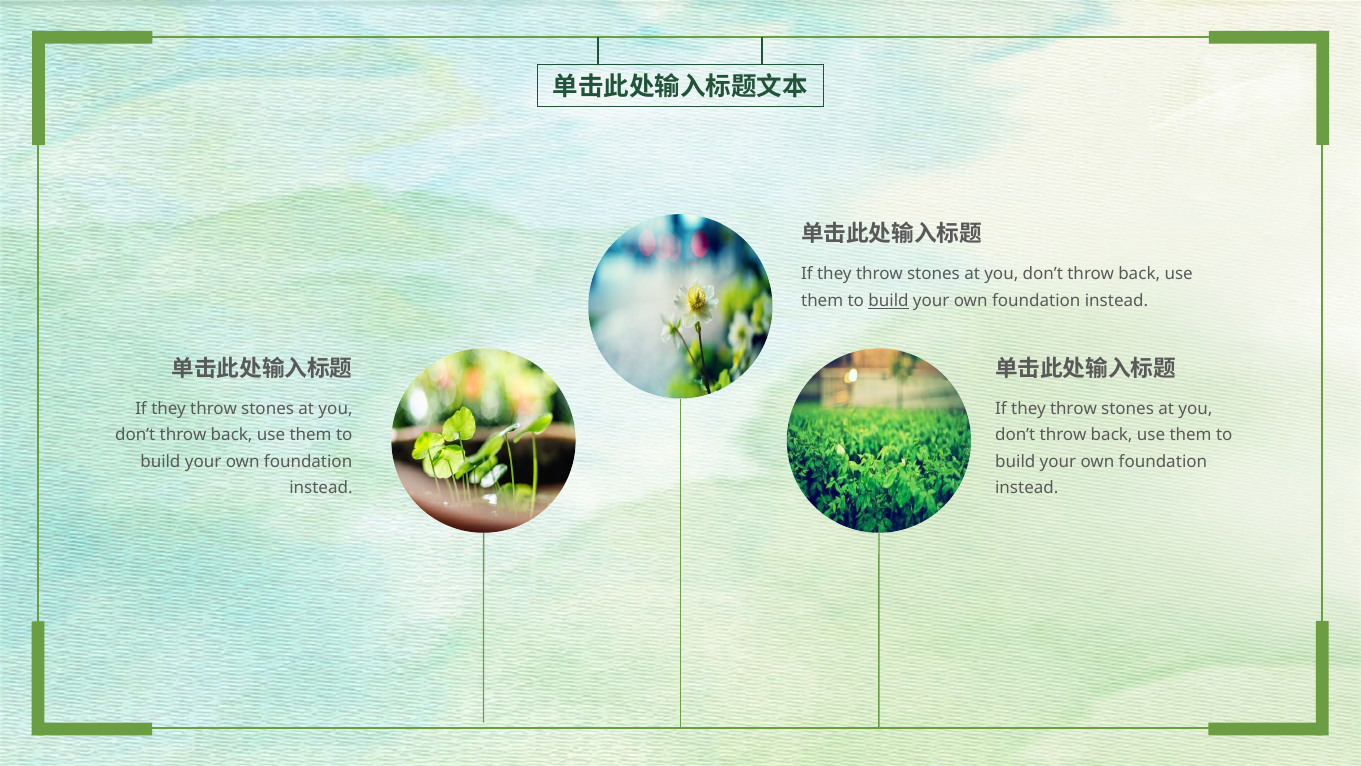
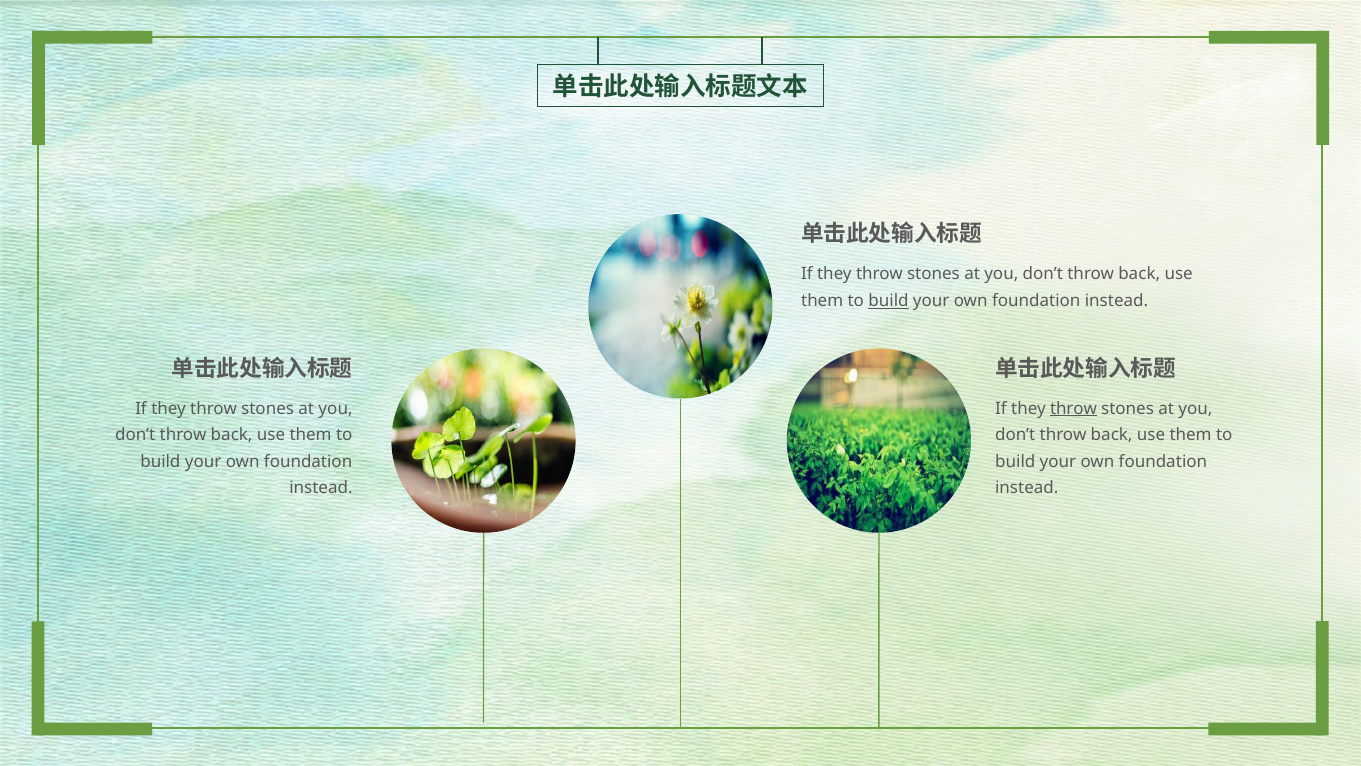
throw at (1073, 408) underline: none -> present
